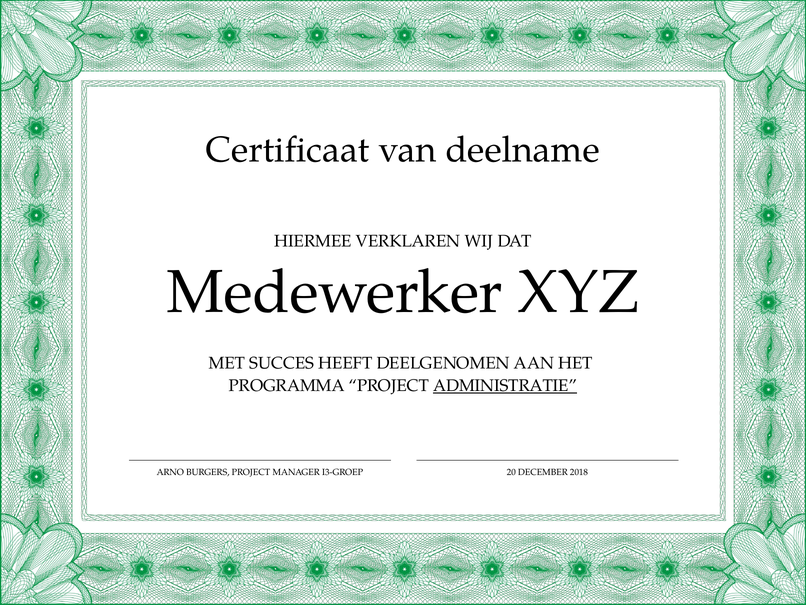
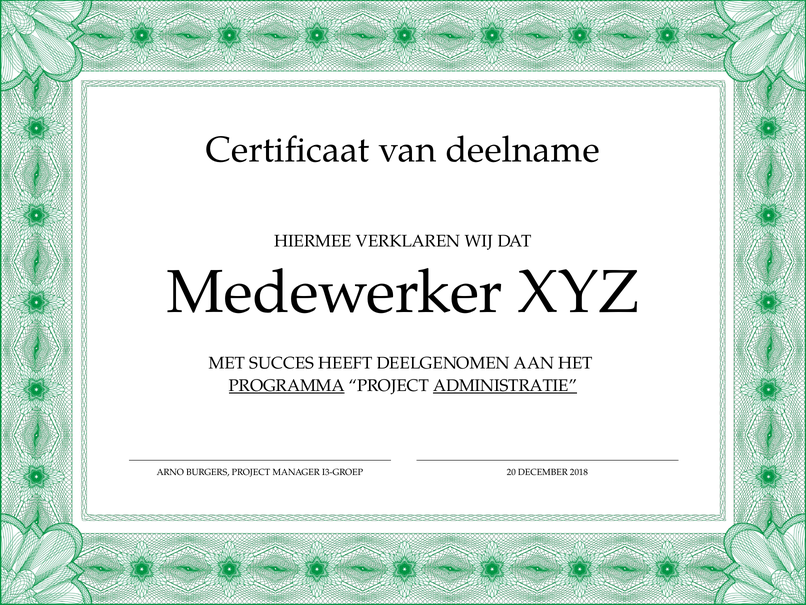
PROGRAMMA underline: none -> present
